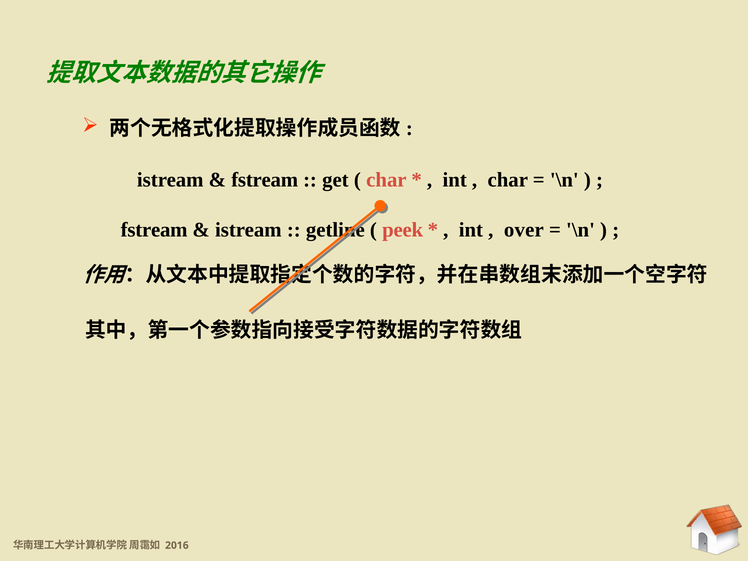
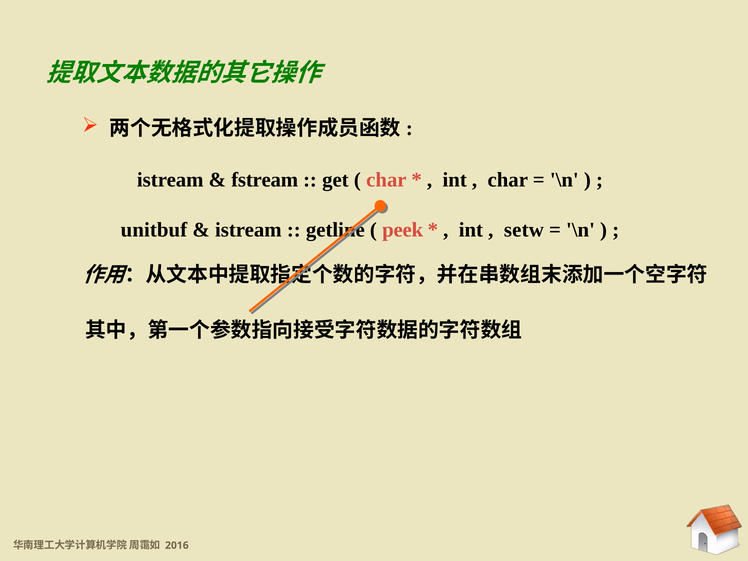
fstream at (154, 230): fstream -> unitbuf
over: over -> setw
